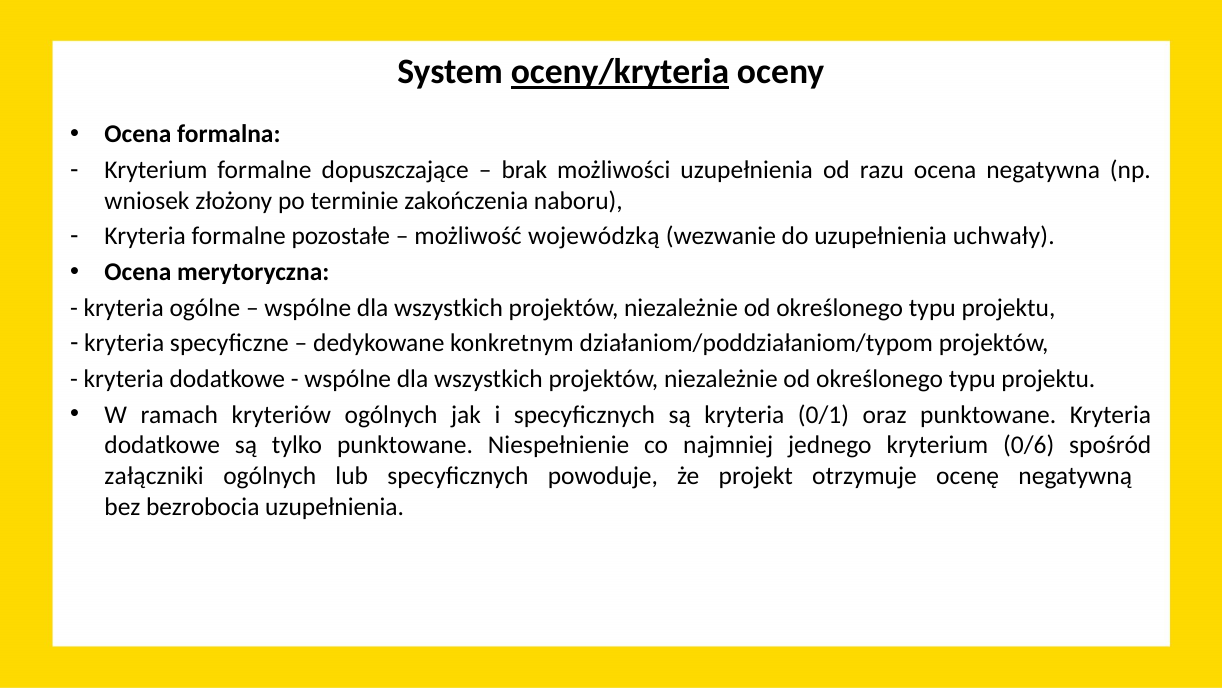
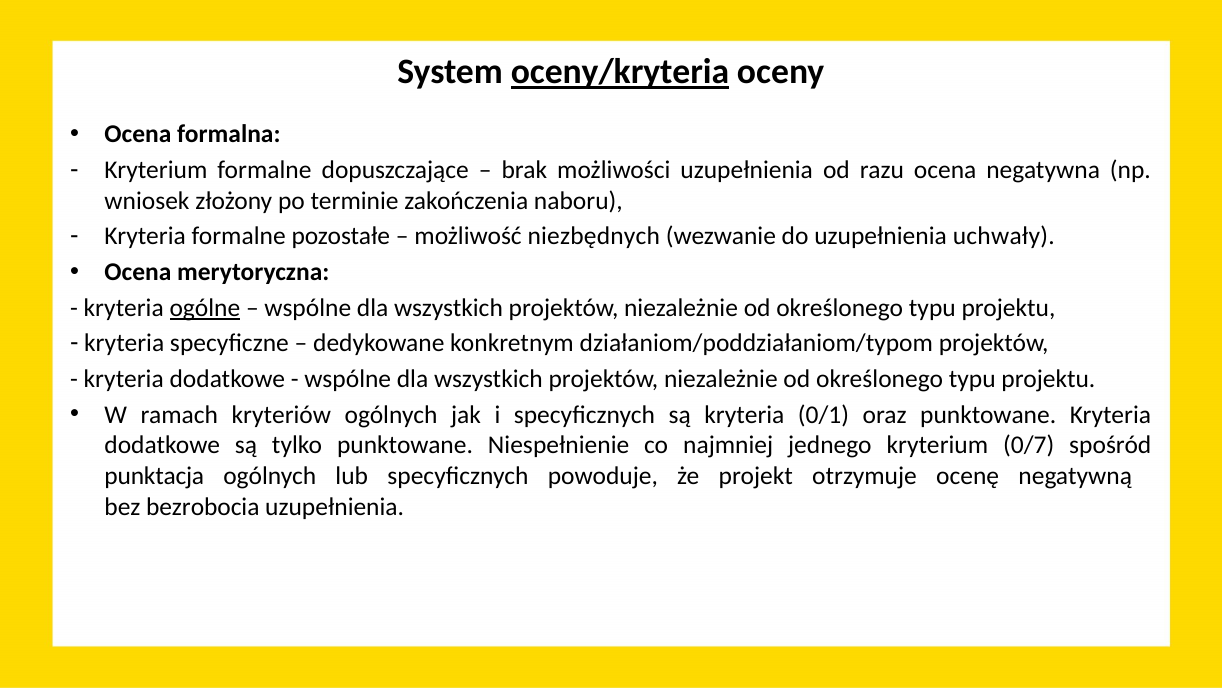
wojewódzką: wojewódzką -> niezbędnych
ogólne underline: none -> present
0/6: 0/6 -> 0/7
załączniki: załączniki -> punktacja
